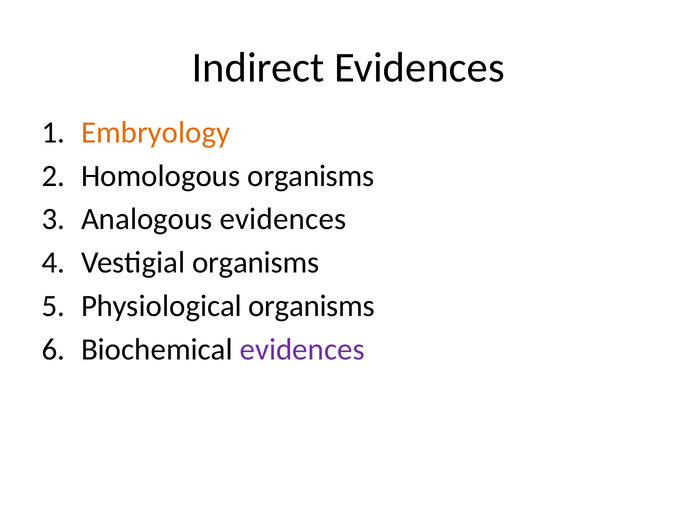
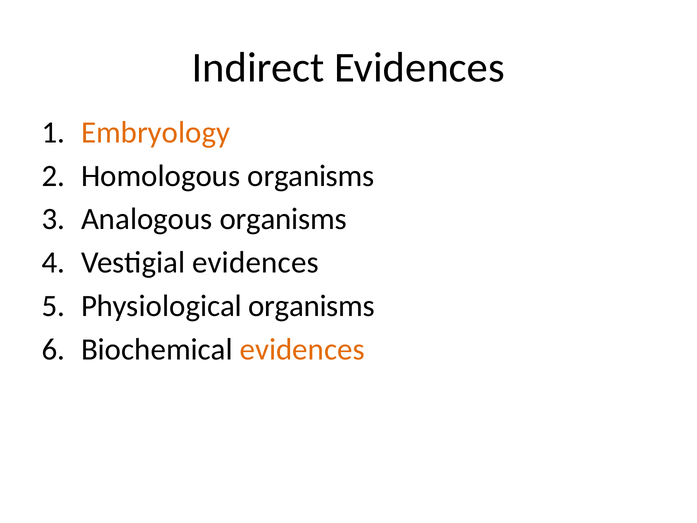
Analogous evidences: evidences -> organisms
Vestigial organisms: organisms -> evidences
evidences at (302, 349) colour: purple -> orange
